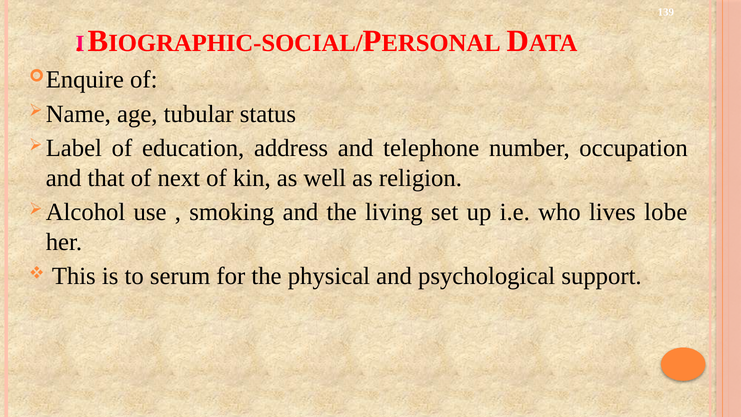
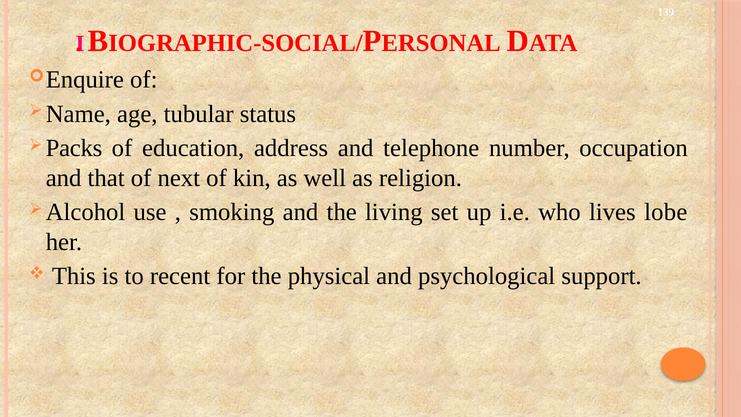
Label: Label -> Packs
serum: serum -> recent
